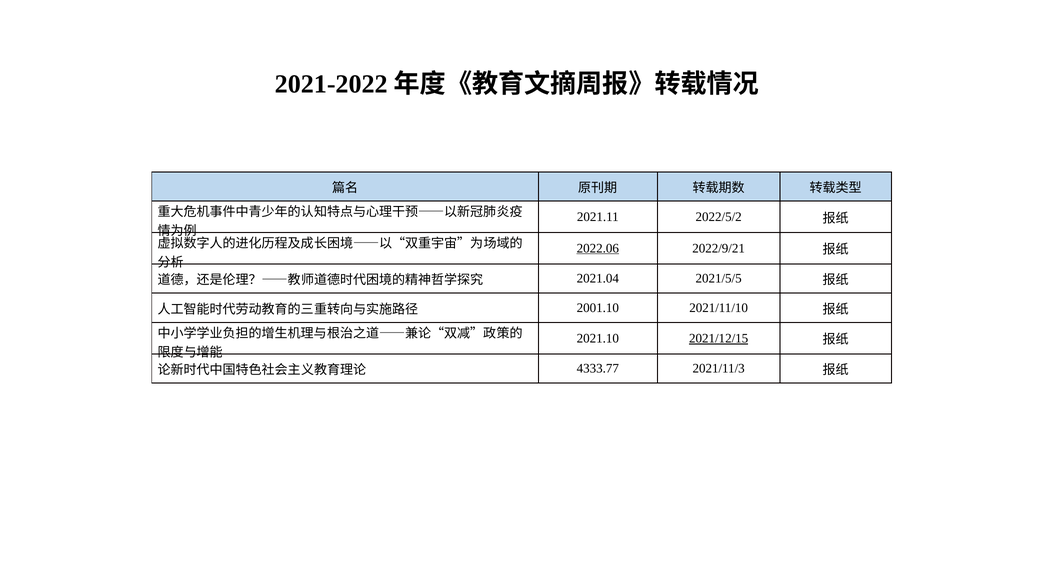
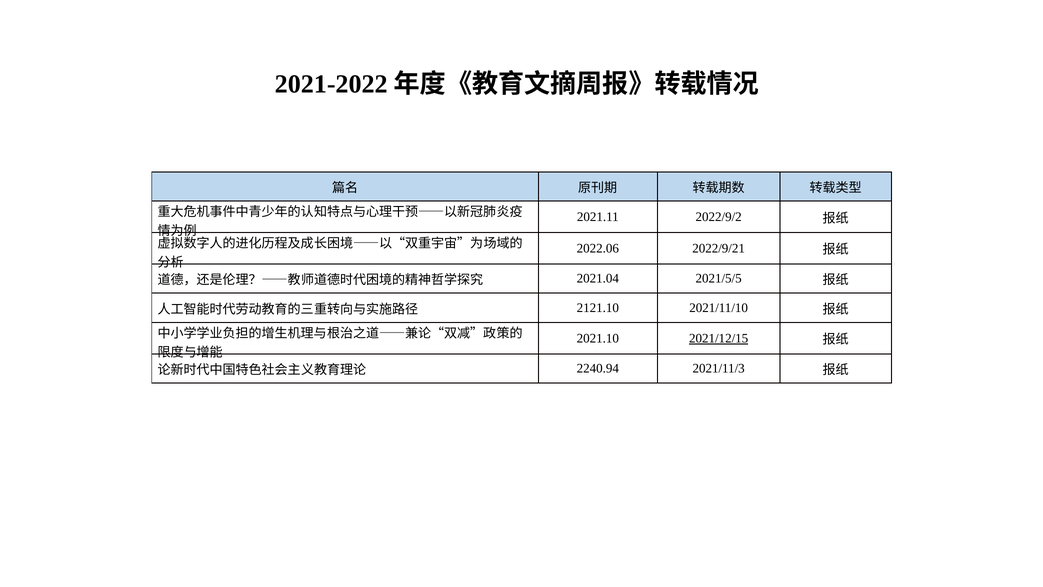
2022/5/2: 2022/5/2 -> 2022/9/2
2022.06 underline: present -> none
2001.10: 2001.10 -> 2121.10
4333.77: 4333.77 -> 2240.94
